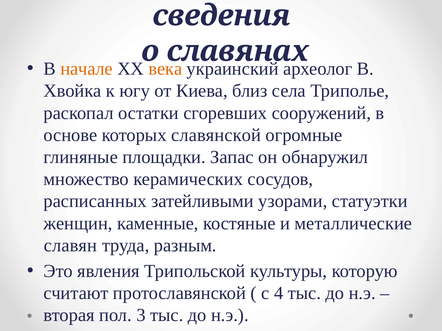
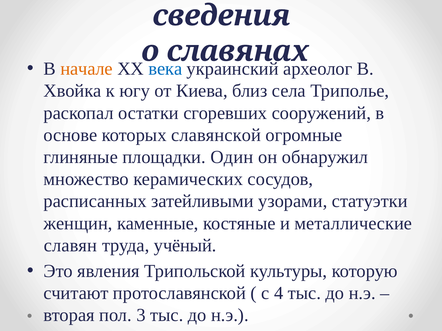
века colour: orange -> blue
Запас: Запас -> Один
разным: разным -> учёный
